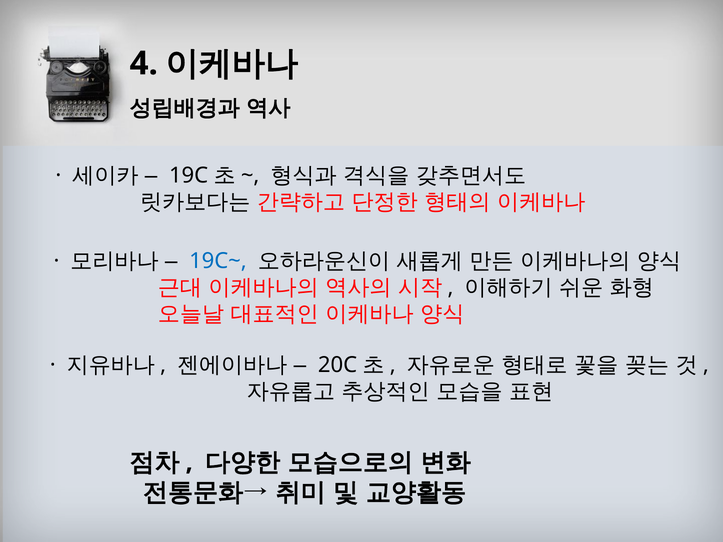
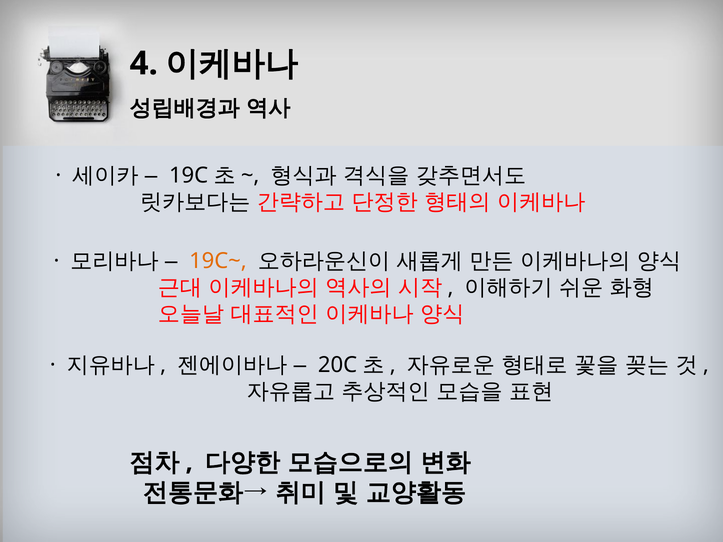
19C~ colour: blue -> orange
